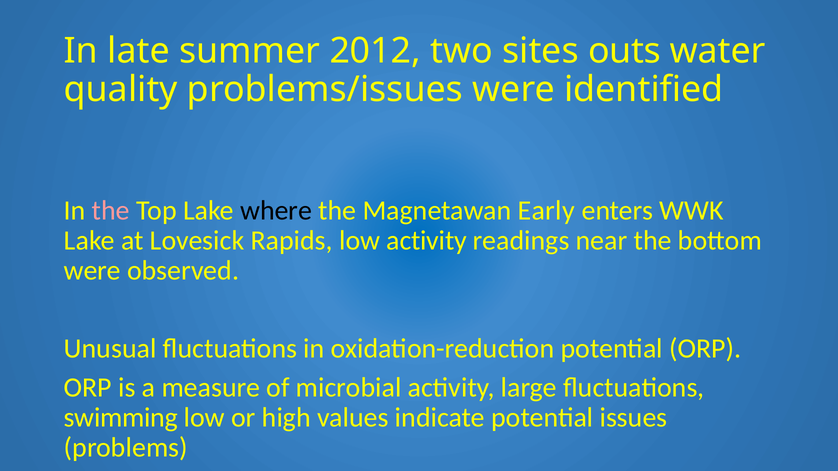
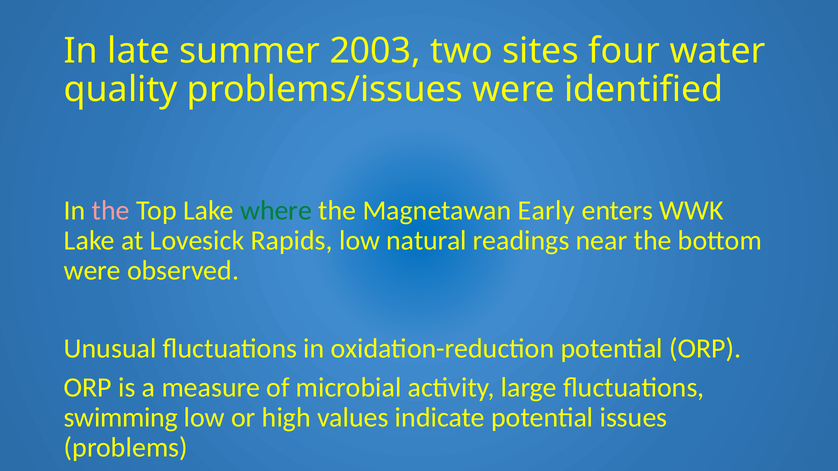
2012: 2012 -> 2003
outs: outs -> four
where colour: black -> green
low activity: activity -> natural
